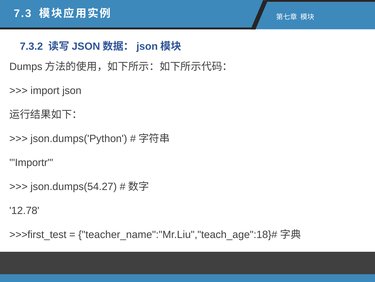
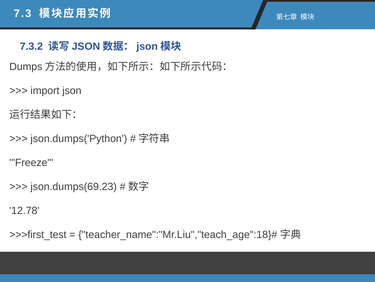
Importr: Importr -> Freeze
json.dumps(54.27: json.dumps(54.27 -> json.dumps(69.23
